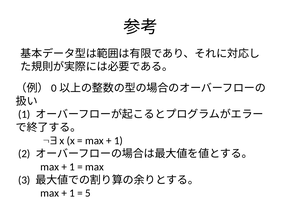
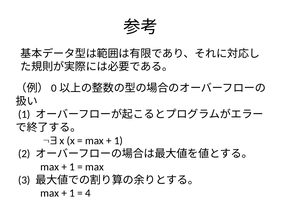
5: 5 -> 4
